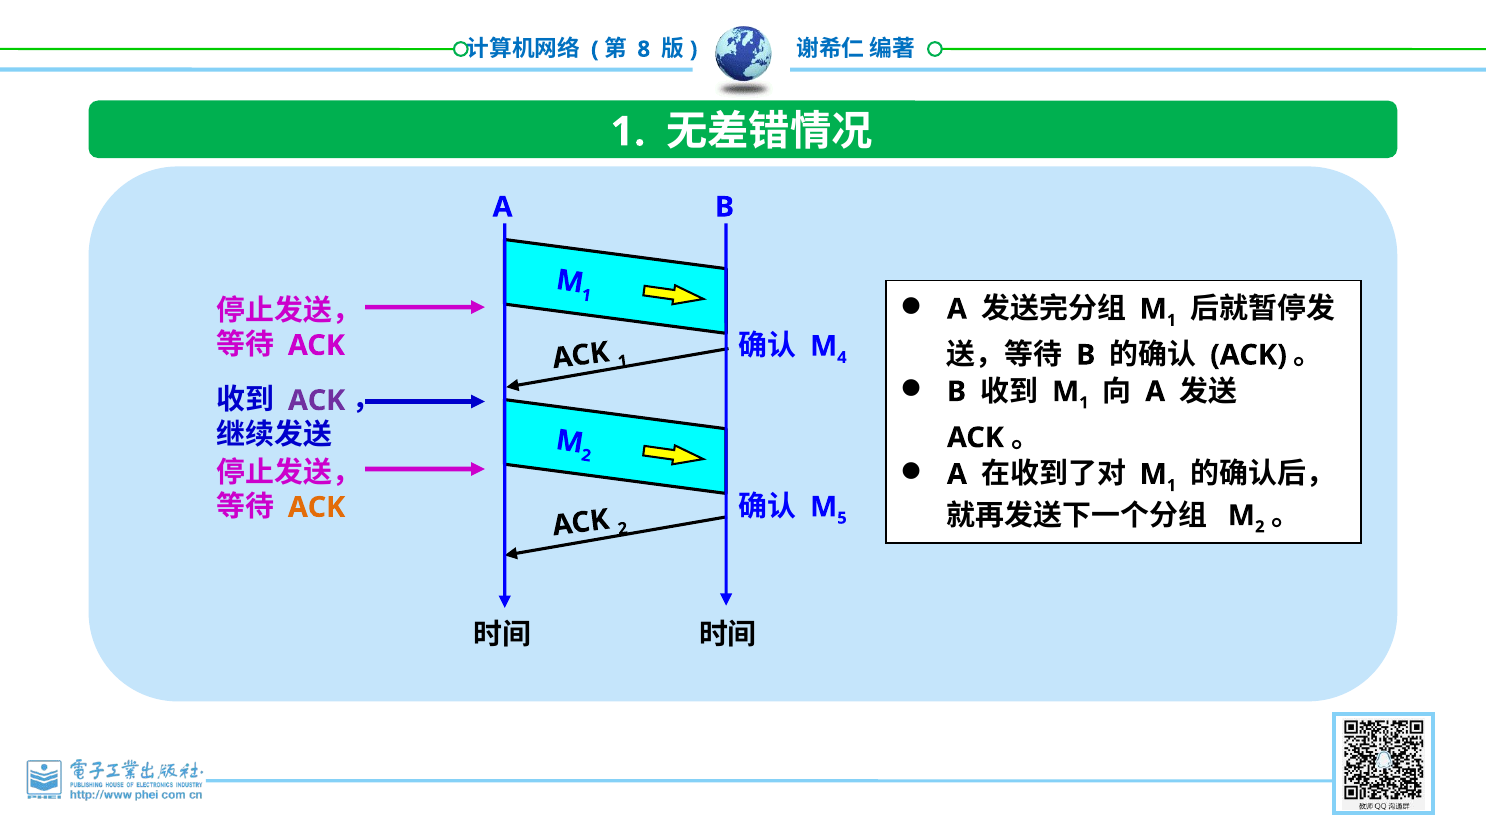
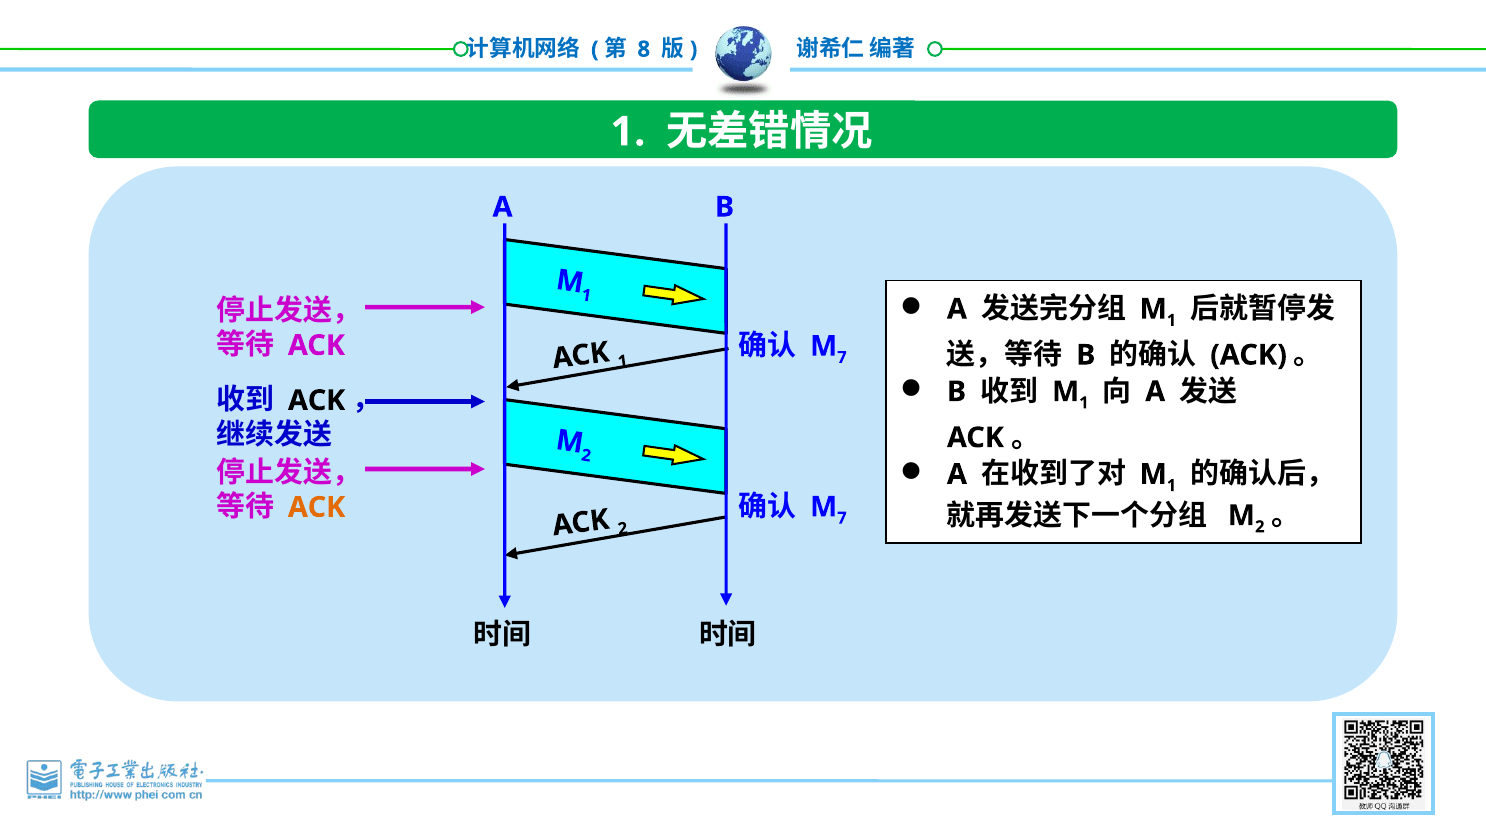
4 at (842, 357): 4 -> 7
ACK at (317, 400) colour: purple -> black
5 at (842, 518): 5 -> 7
